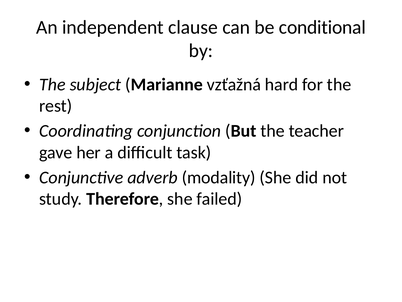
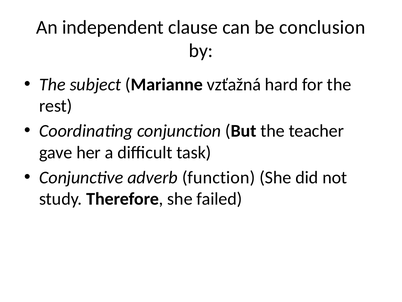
conditional: conditional -> conclusion
modality: modality -> function
